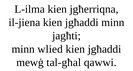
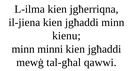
jagħti: jagħti -> kienu
wlied: wlied -> minni
